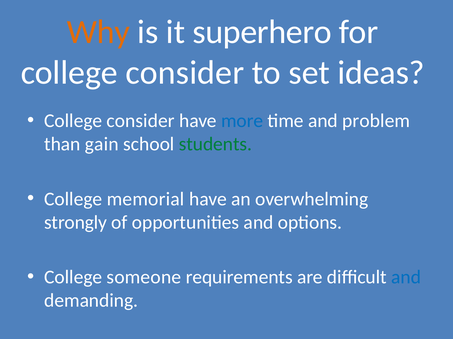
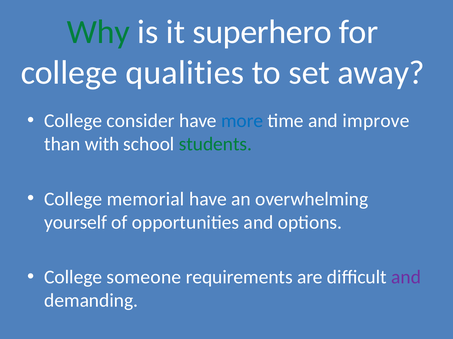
Why colour: orange -> green
consider at (185, 73): consider -> qualities
ideas: ideas -> away
problem: problem -> improve
gain: gain -> with
strongly: strongly -> yourself
and at (406, 278) colour: blue -> purple
